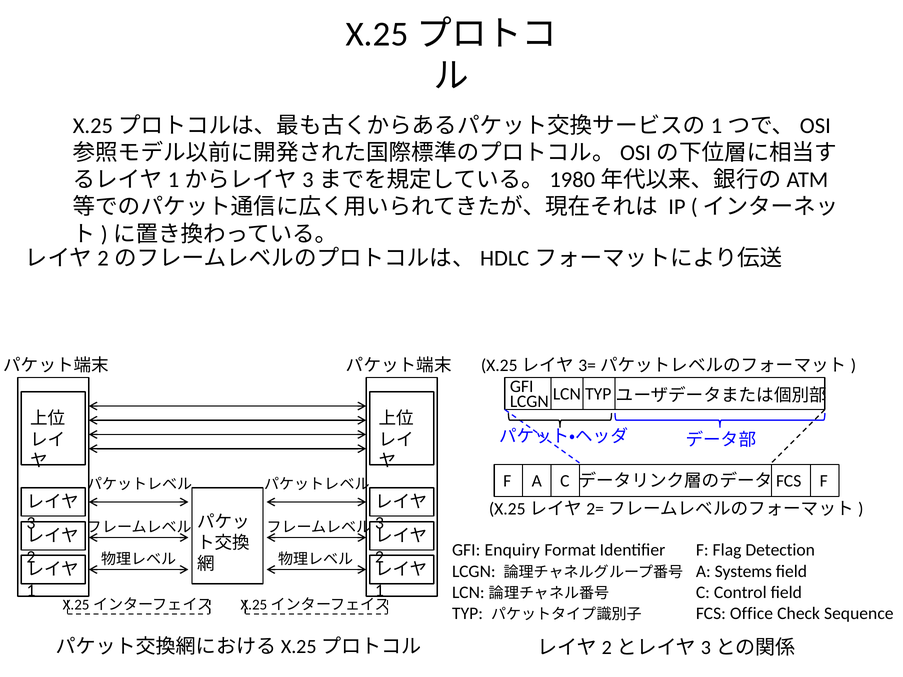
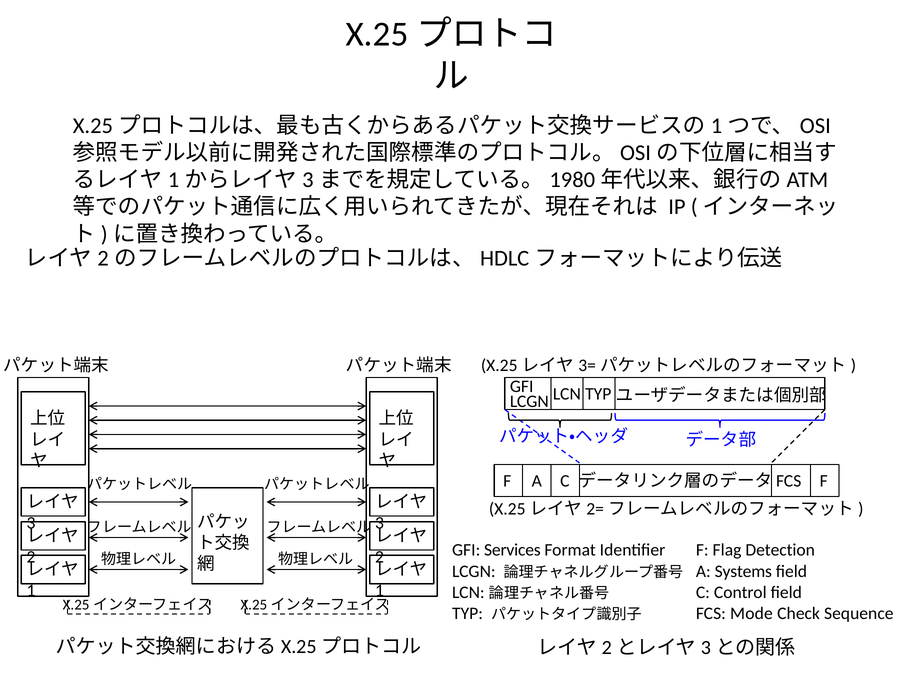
Enquiry: Enquiry -> Services
Office: Office -> Mode
